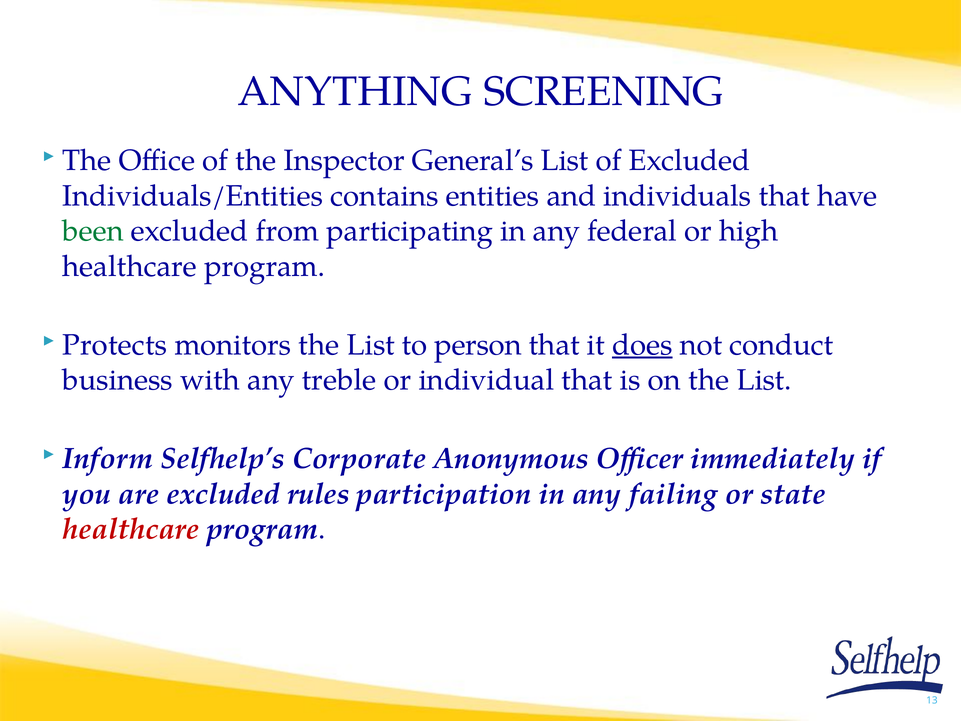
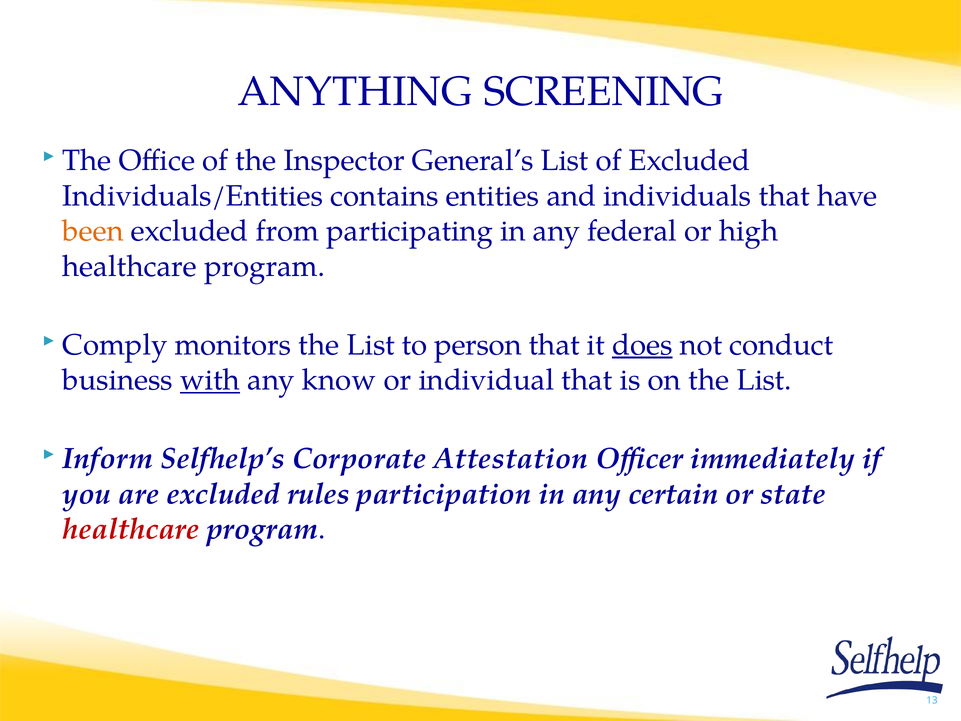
been colour: green -> orange
Protects: Protects -> Comply
with underline: none -> present
treble: treble -> know
Anonymous: Anonymous -> Attestation
failing: failing -> certain
